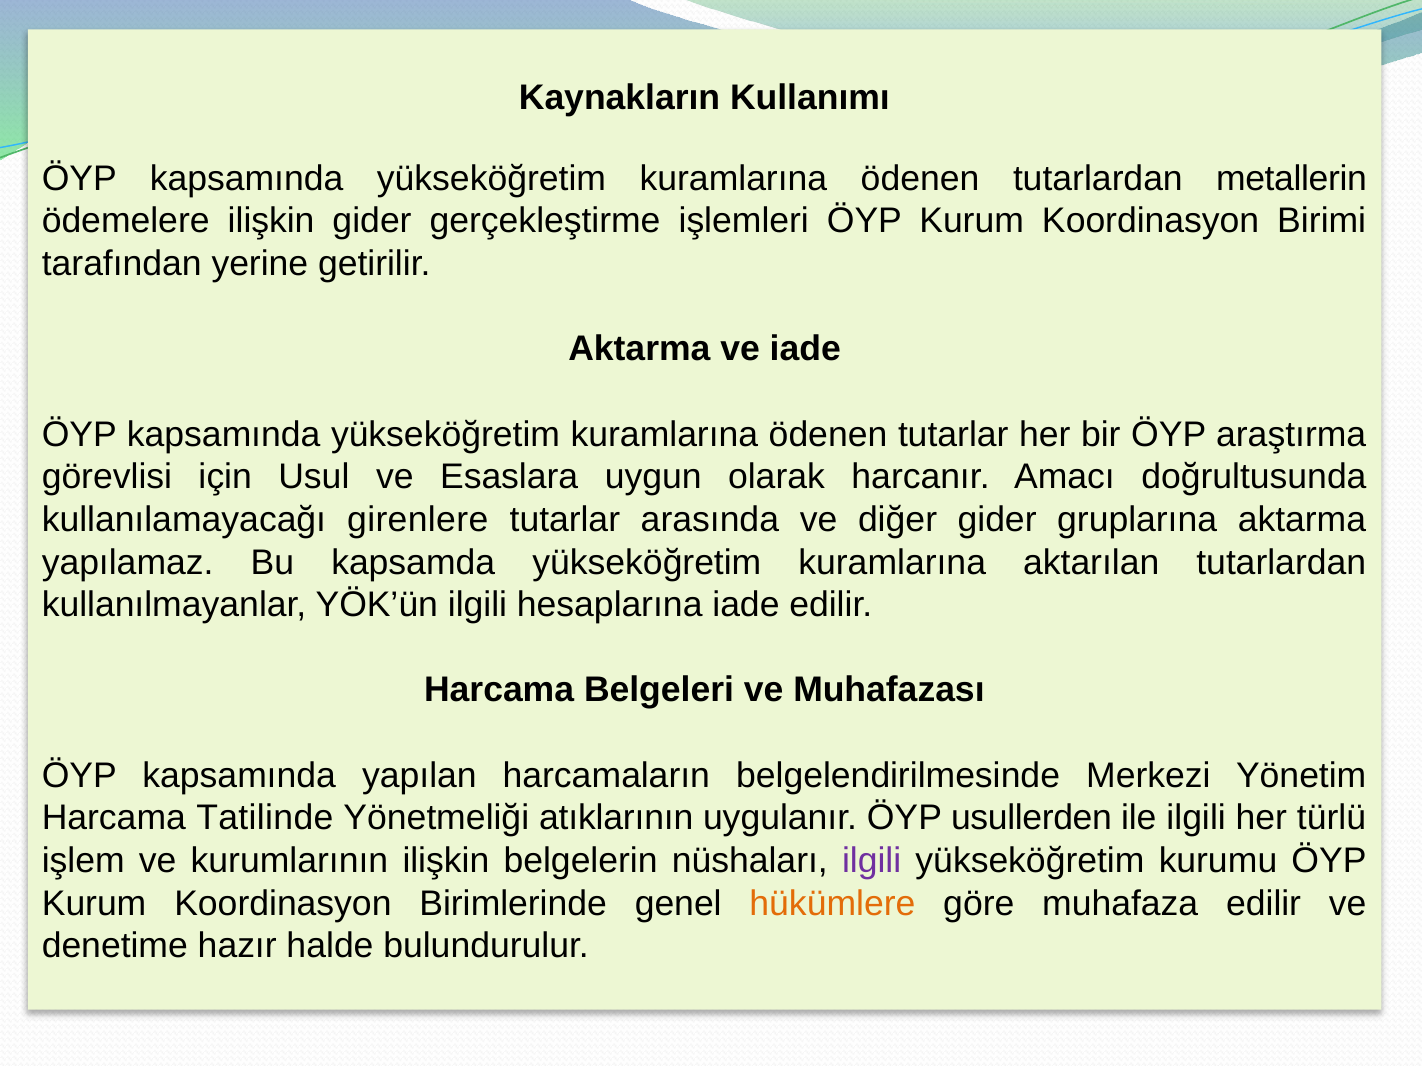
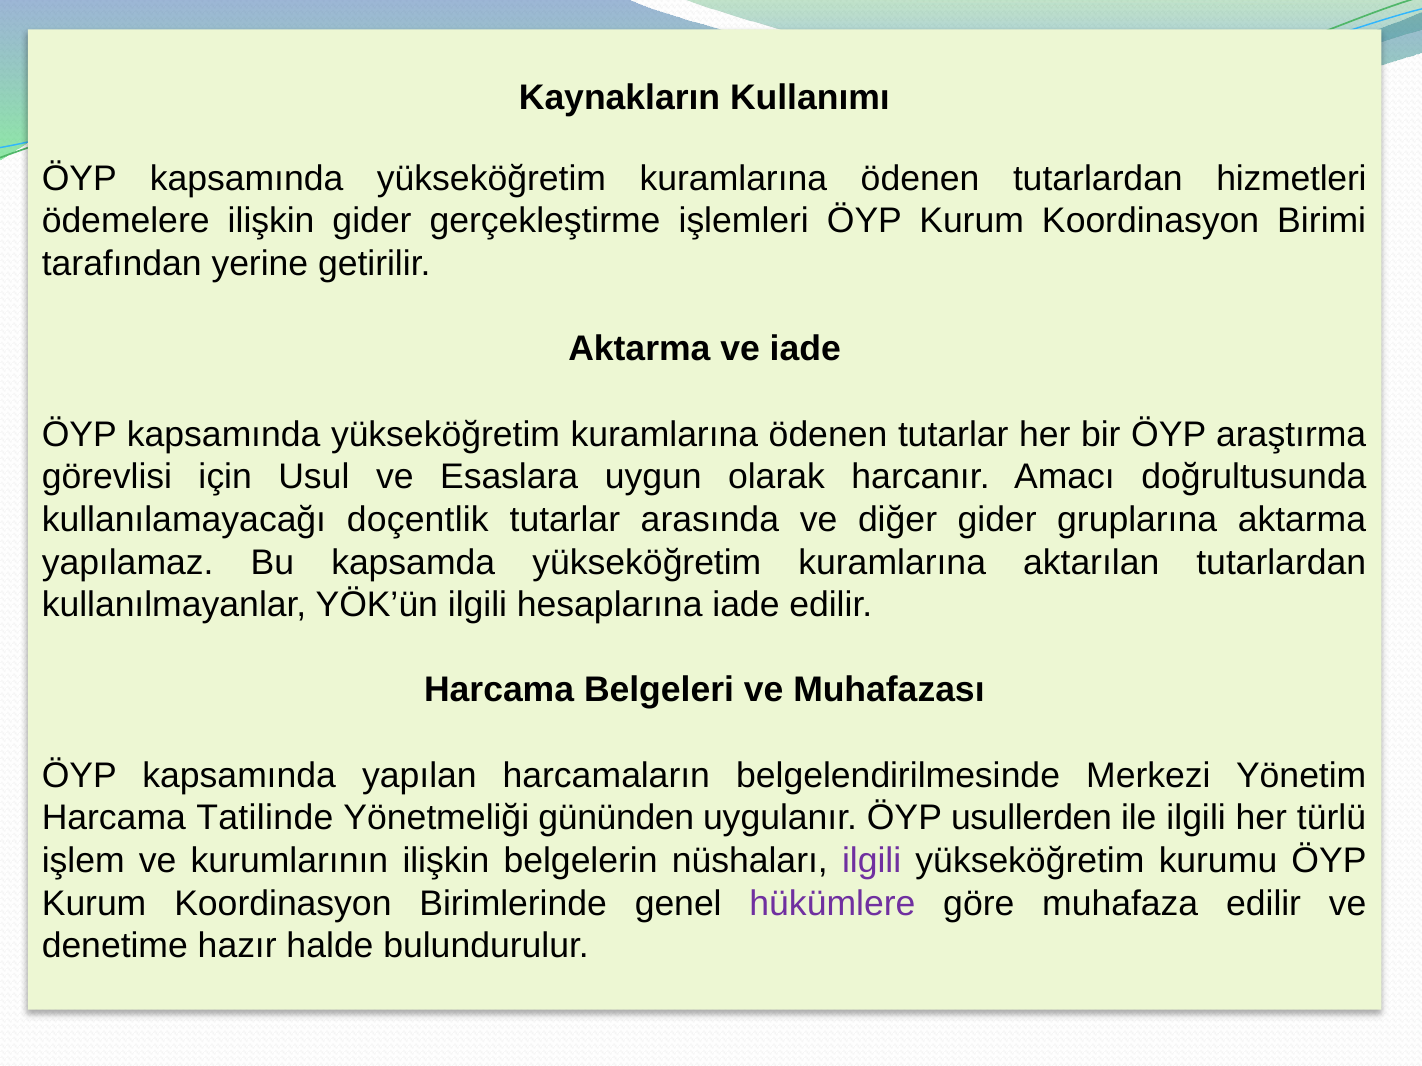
metallerin: metallerin -> hizmetleri
girenlere: girenlere -> doçentlik
atıklarının: atıklarının -> gününden
hükümlere colour: orange -> purple
